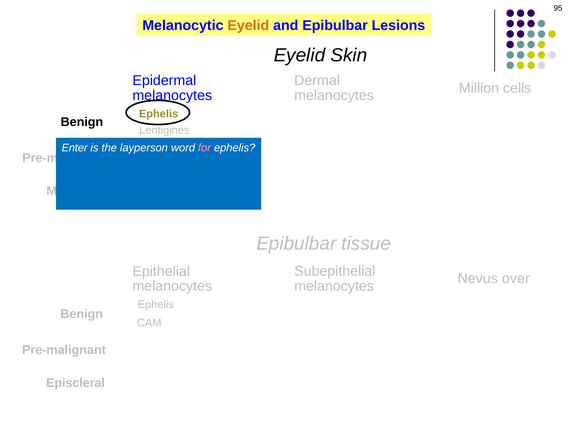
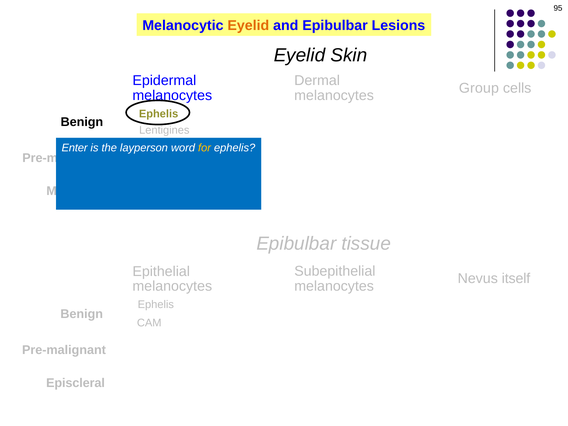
Million: Million -> Group
for colour: pink -> yellow
over: over -> itself
